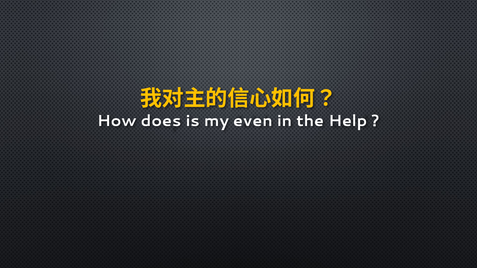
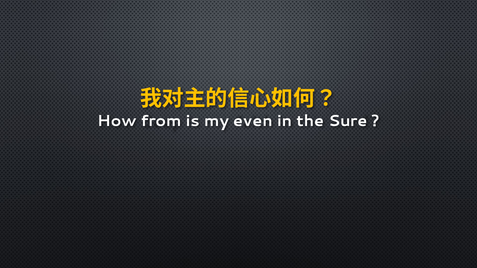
does: does -> from
Help: Help -> Sure
